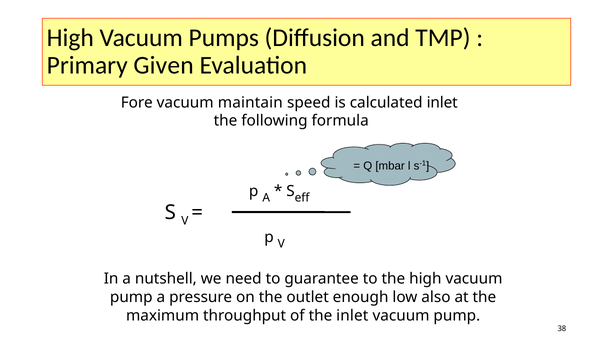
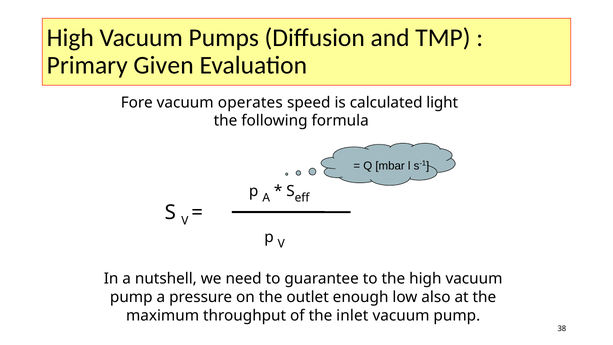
maintain: maintain -> operates
calculated inlet: inlet -> light
